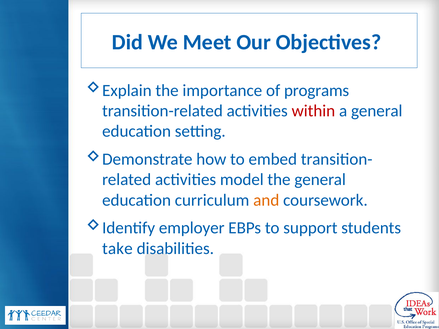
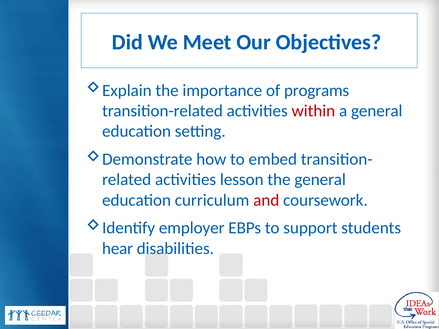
model: model -> lesson
and colour: orange -> red
take: take -> hear
